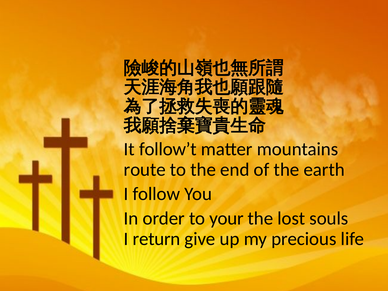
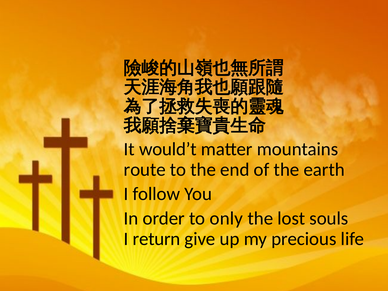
follow’t: follow’t -> would’t
your: your -> only
